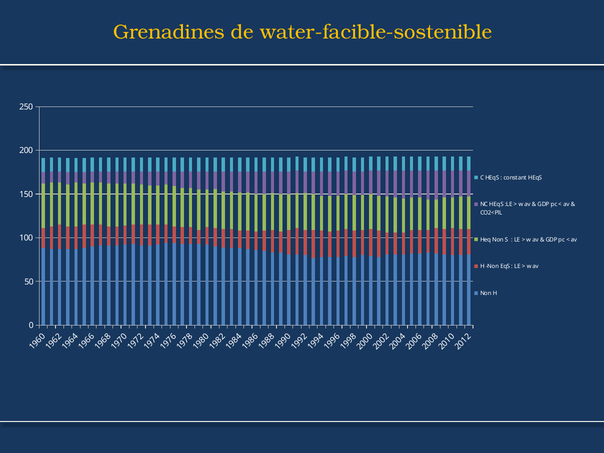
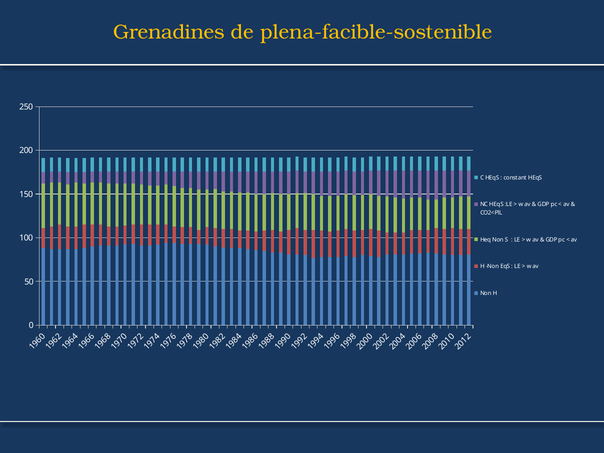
water-facible-sostenible: water-facible-sostenible -> plena-facible-sostenible
